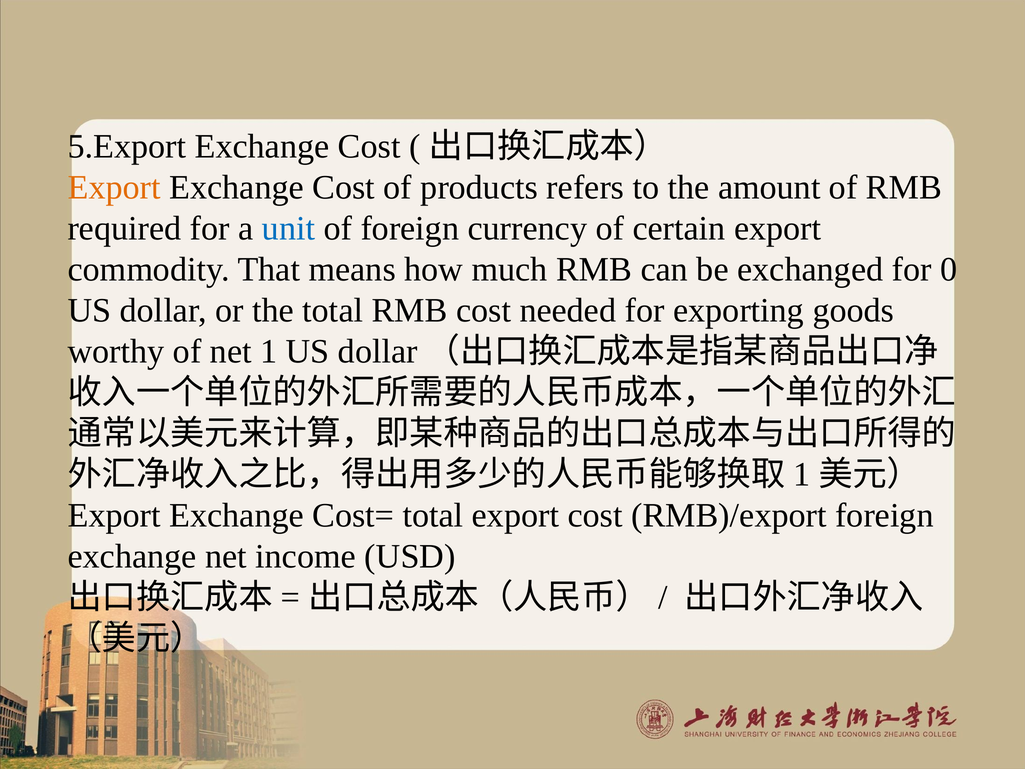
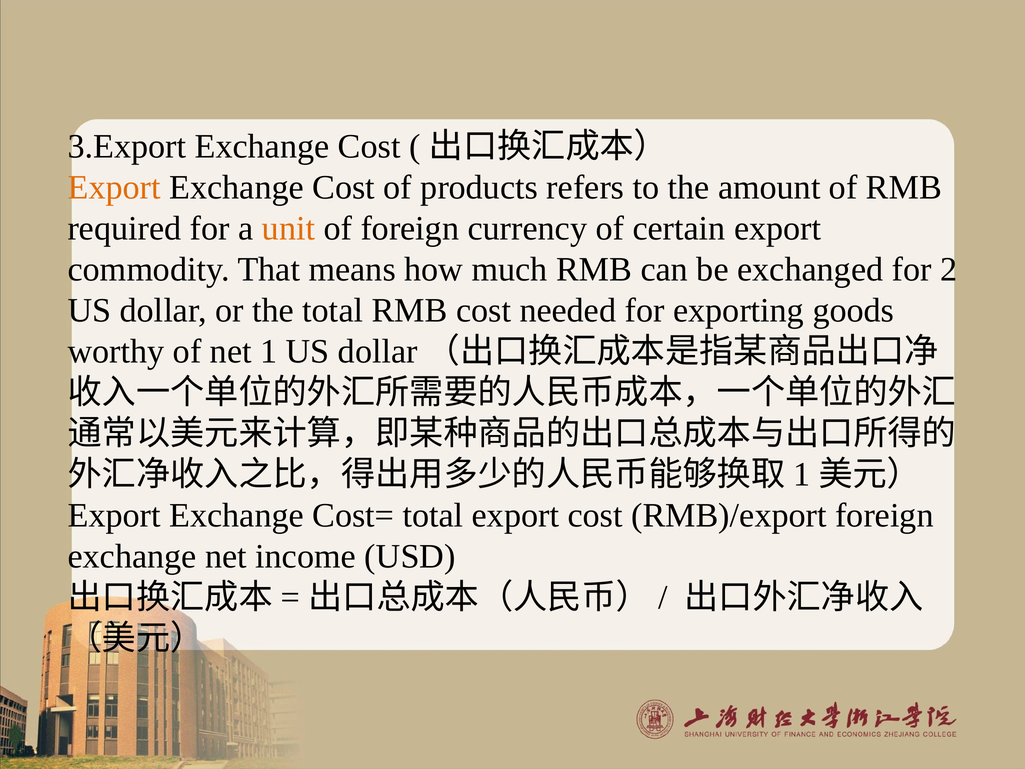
5.Export: 5.Export -> 3.Export
unit colour: blue -> orange
0: 0 -> 2
